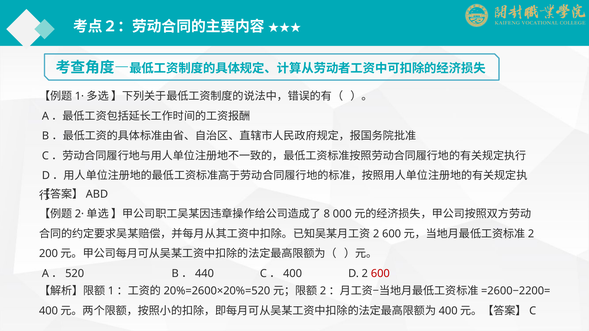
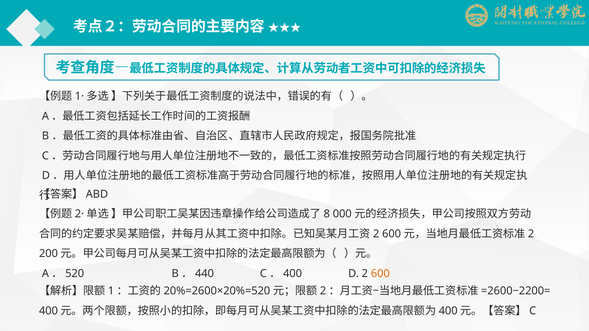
600 colour: red -> orange
